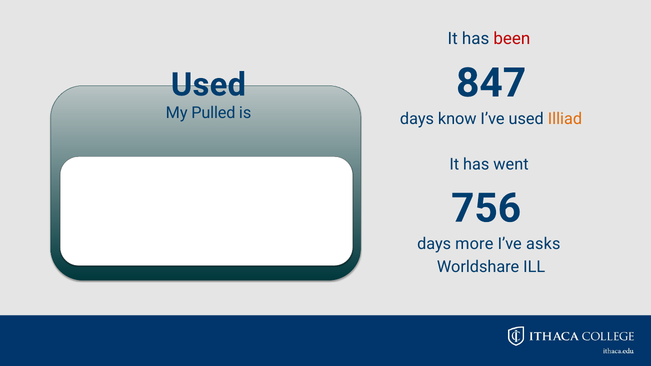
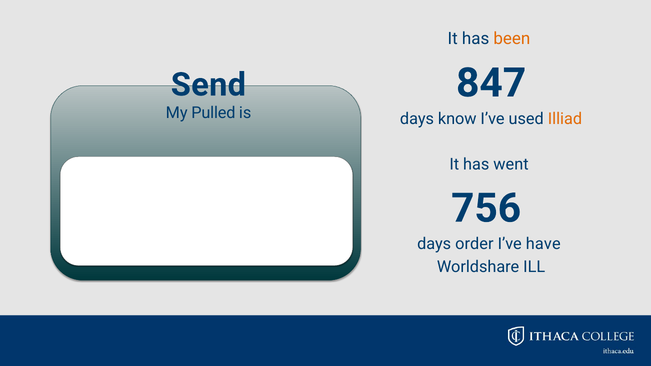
been colour: red -> orange
Used at (208, 85): Used -> Send
more: more -> order
asks: asks -> have
